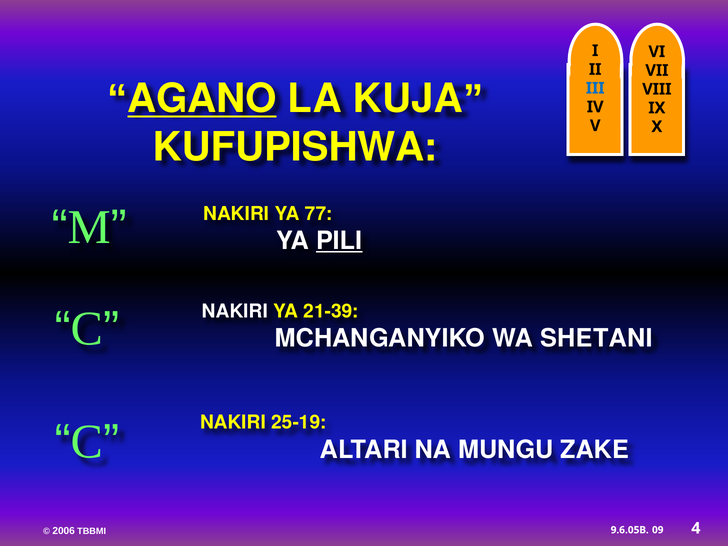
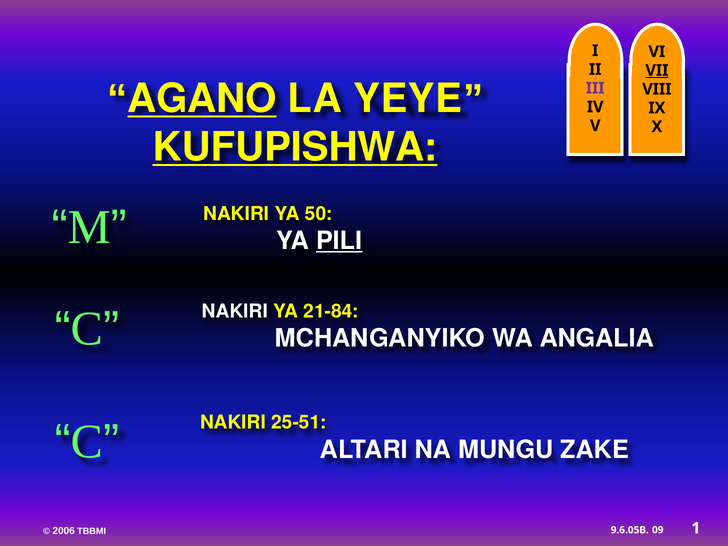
VII underline: none -> present
KUJA: KUJA -> YEYE
III colour: blue -> purple
KUFUPISHWA underline: none -> present
77: 77 -> 50
21-39: 21-39 -> 21-84
SHETANI: SHETANI -> ANGALIA
25-19: 25-19 -> 25-51
4: 4 -> 1
